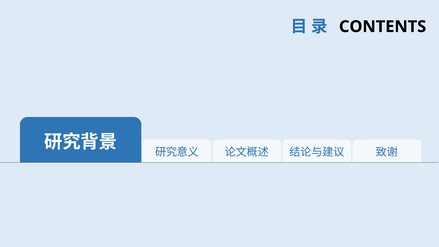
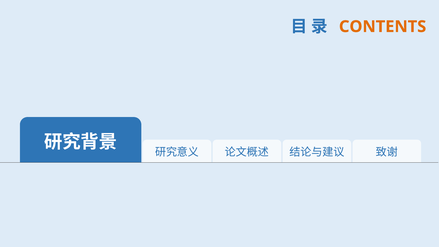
CONTENTS colour: black -> orange
